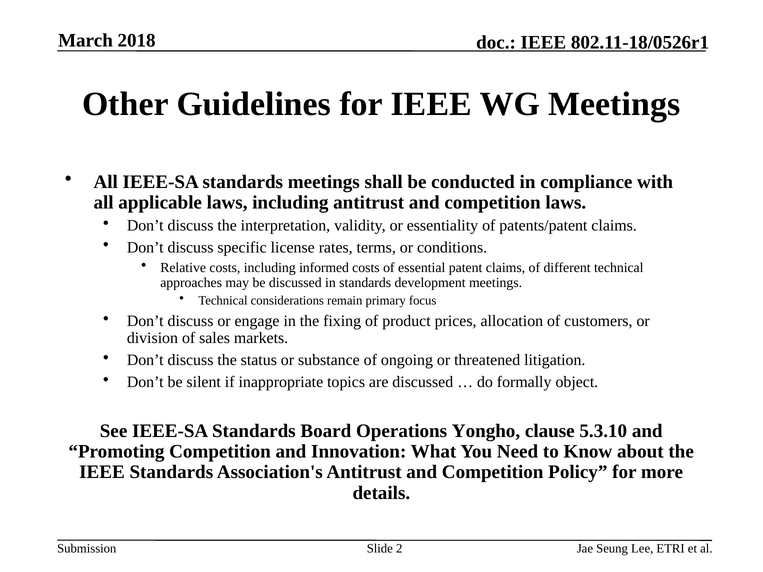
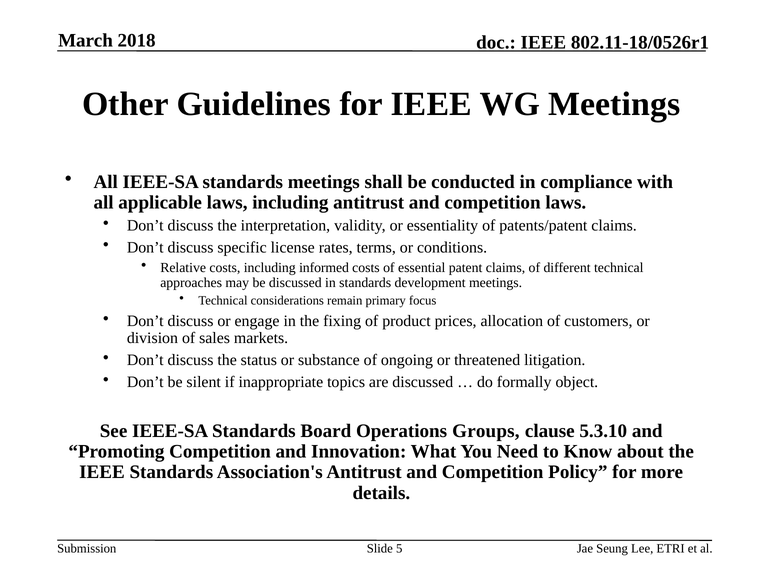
Yongho: Yongho -> Groups
2: 2 -> 5
